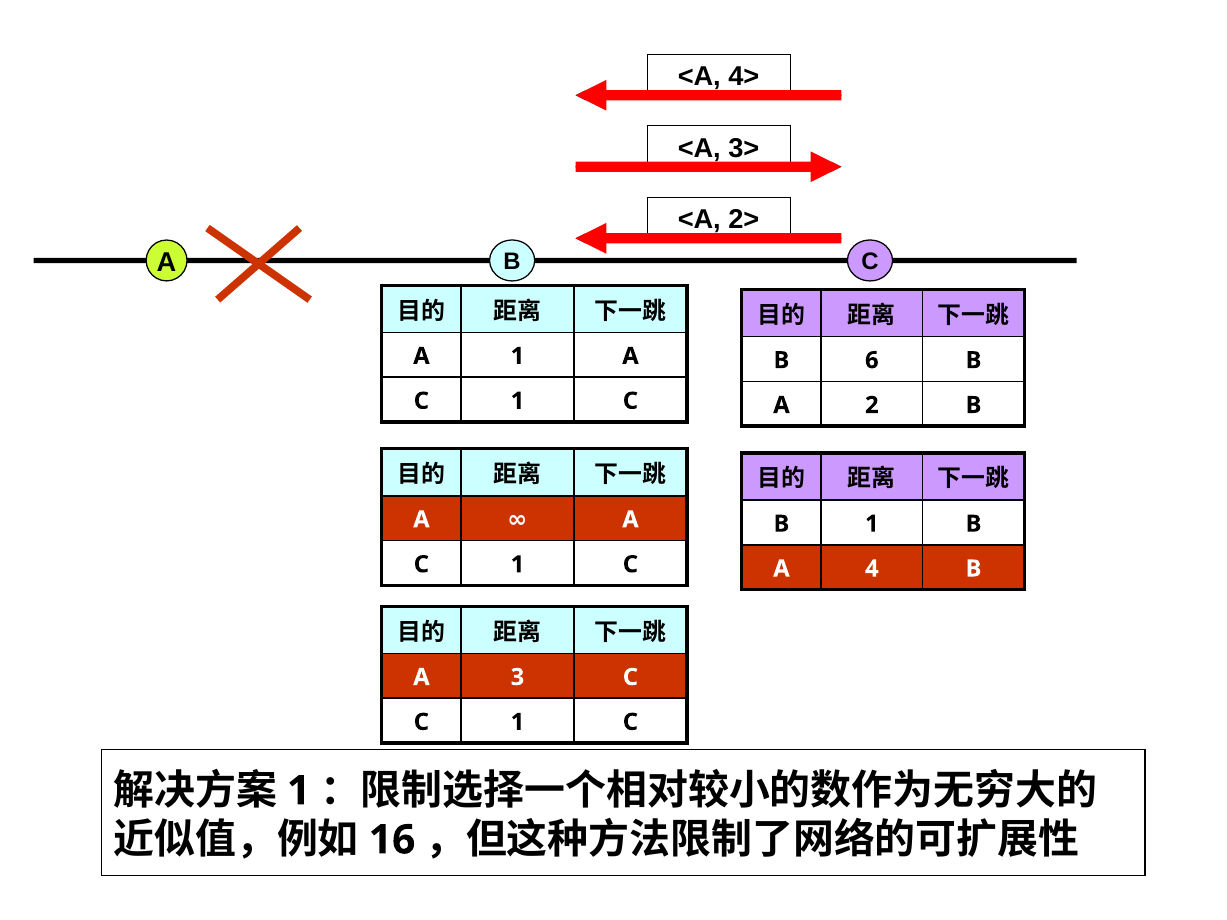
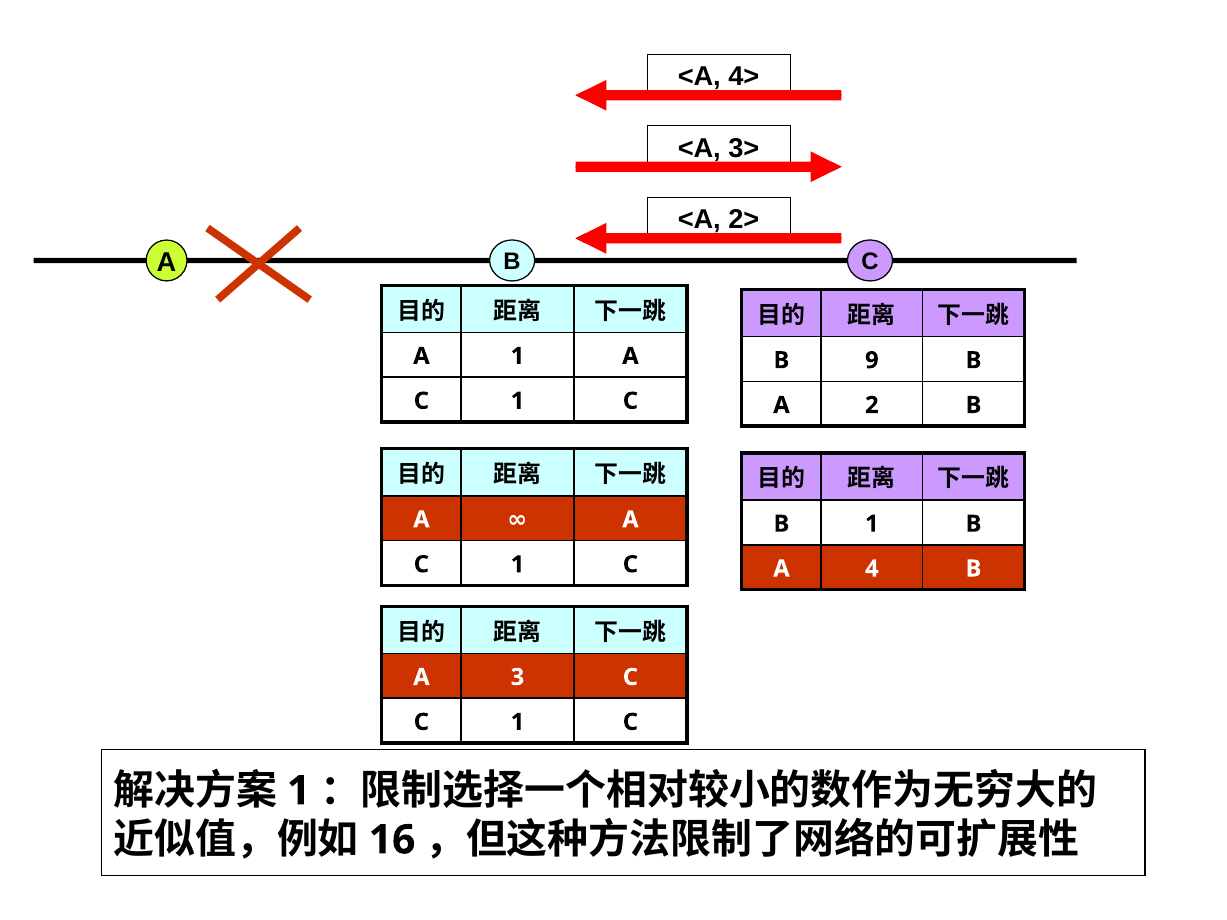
6: 6 -> 9
